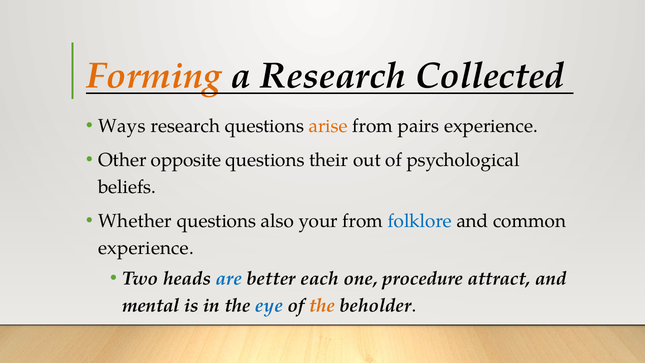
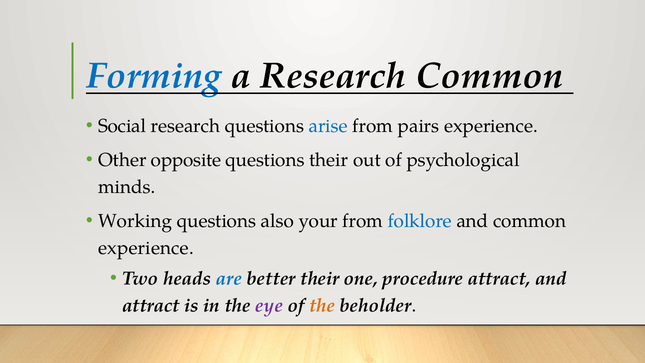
Forming colour: orange -> blue
Research Collected: Collected -> Common
Ways: Ways -> Social
arise colour: orange -> blue
beliefs: beliefs -> minds
Whether: Whether -> Working
better each: each -> their
mental at (151, 306): mental -> attract
eye colour: blue -> purple
